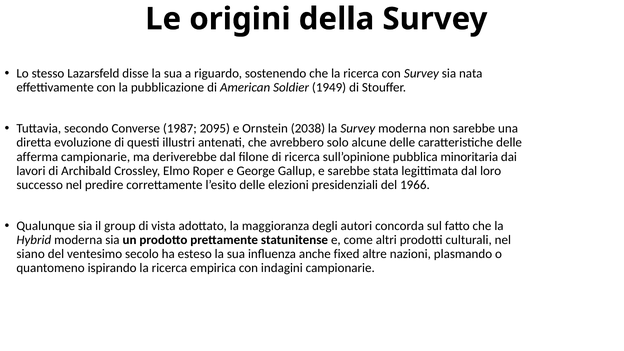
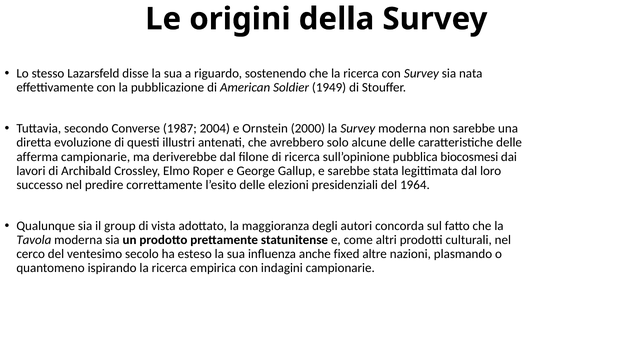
2095: 2095 -> 2004
2038: 2038 -> 2000
minoritaria: minoritaria -> biocosmesi
1966: 1966 -> 1964
Hybrid: Hybrid -> Tavola
siano: siano -> cerco
